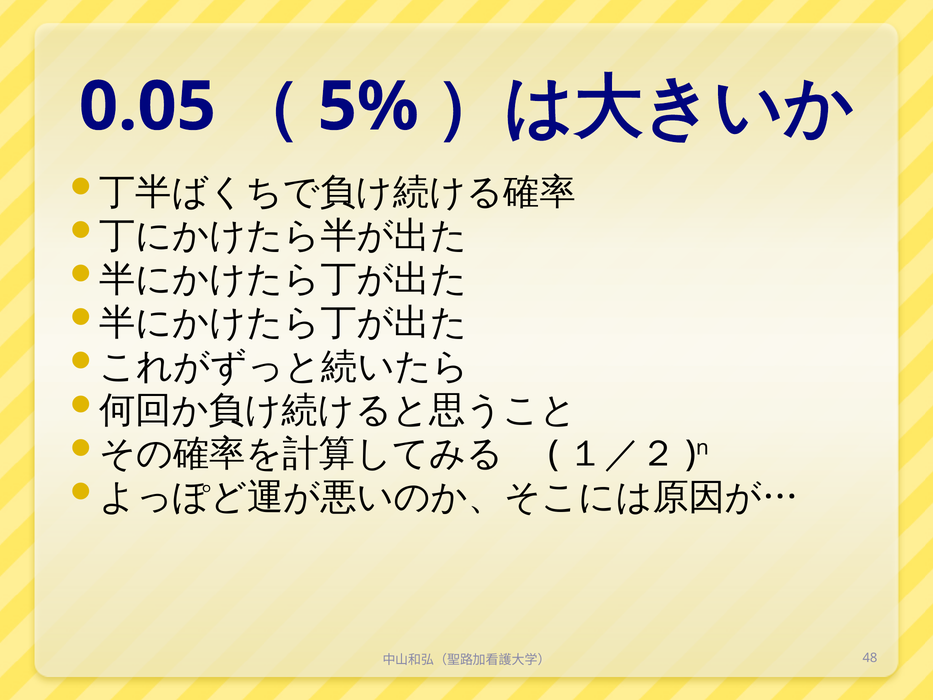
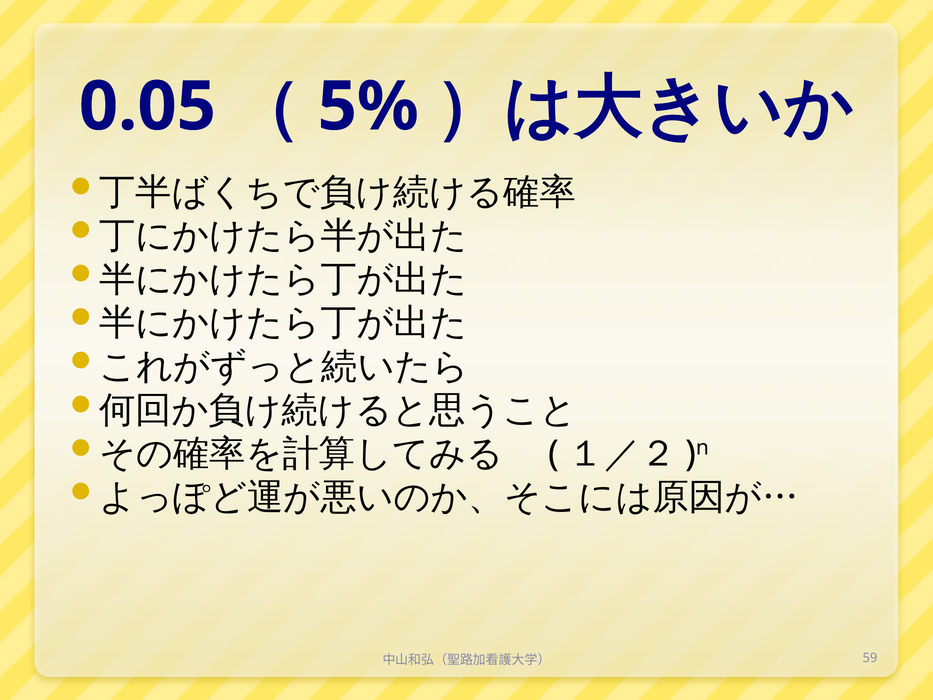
48: 48 -> 59
